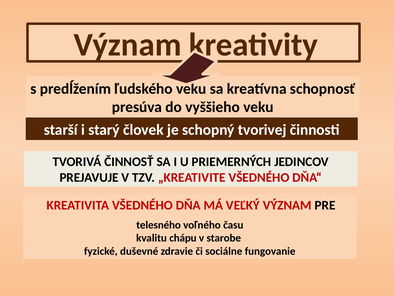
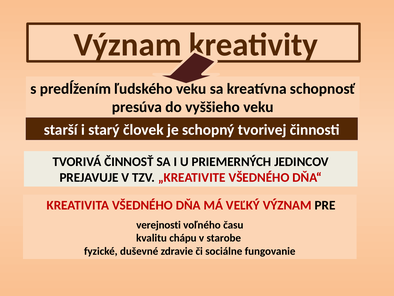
telesného: telesného -> verejnosti
